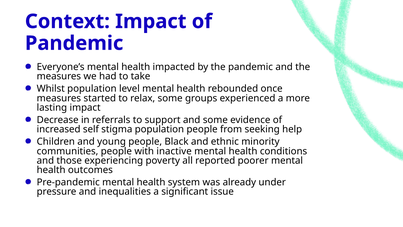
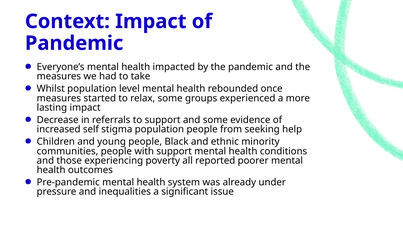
with inactive: inactive -> support
